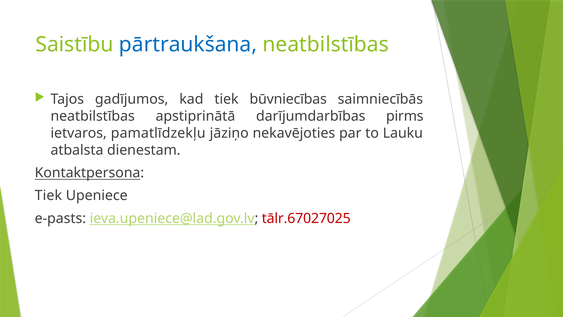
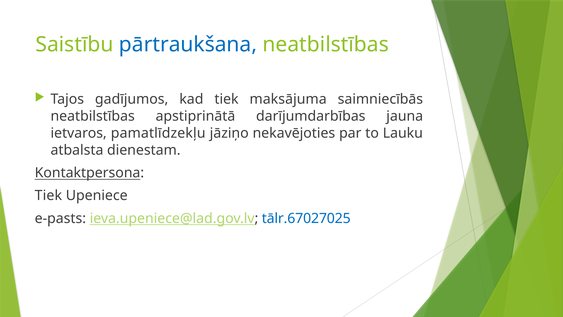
būvniecības: būvniecības -> maksājuma
pirms: pirms -> jauna
tālr.67027025 colour: red -> blue
